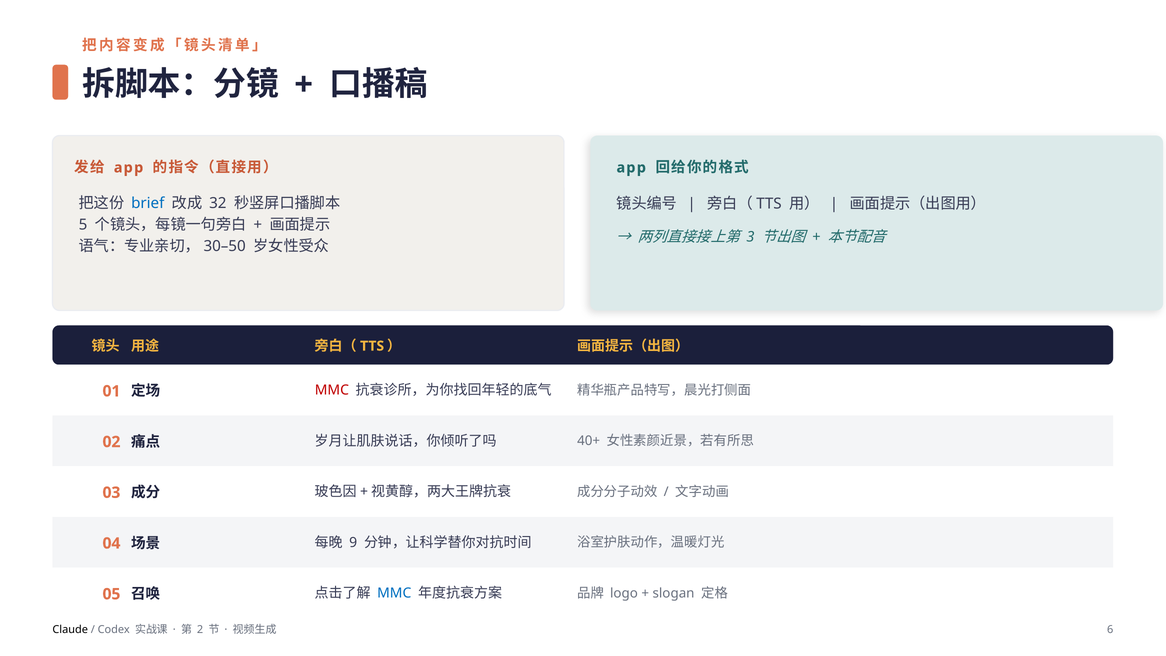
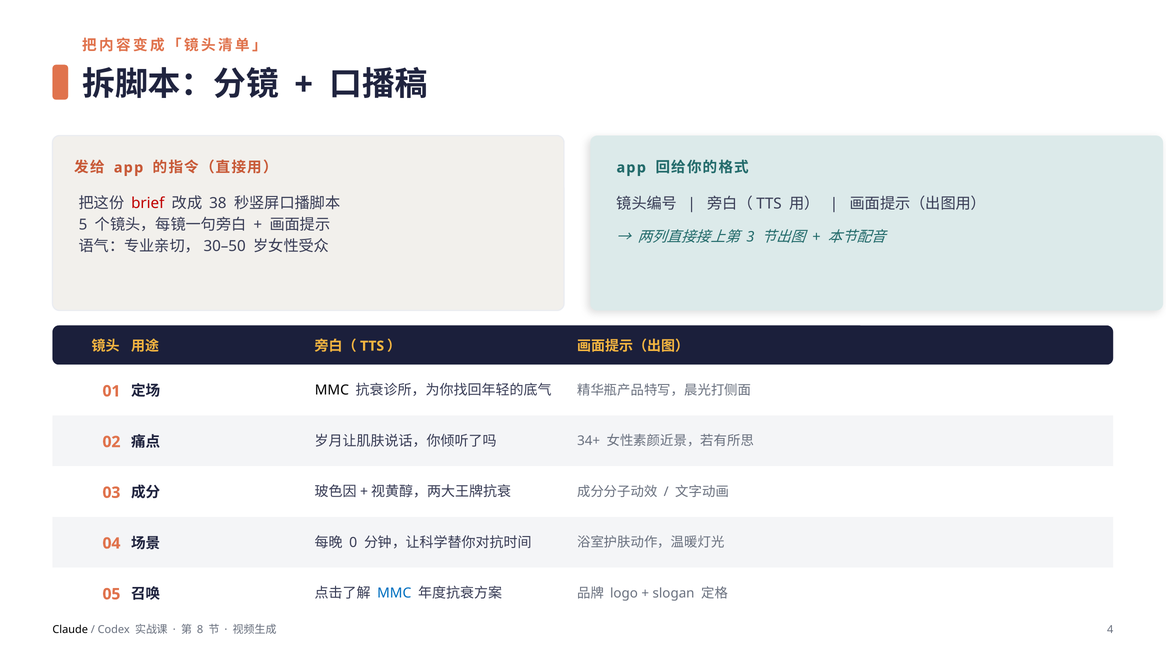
brief colour: blue -> red
32: 32 -> 38
MMC at (332, 390) colour: red -> black
40+: 40+ -> 34+
9: 9 -> 0
2: 2 -> 8
6: 6 -> 4
